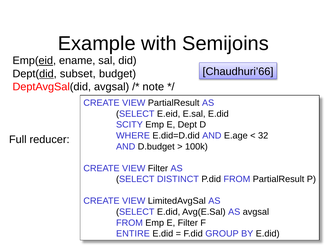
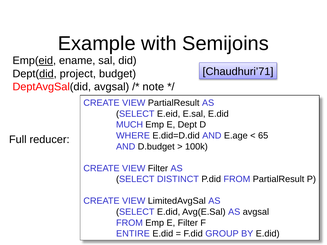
Chaudhuri’66: Chaudhuri’66 -> Chaudhuri’71
subset: subset -> project
SCITY: SCITY -> MUCH
32: 32 -> 65
